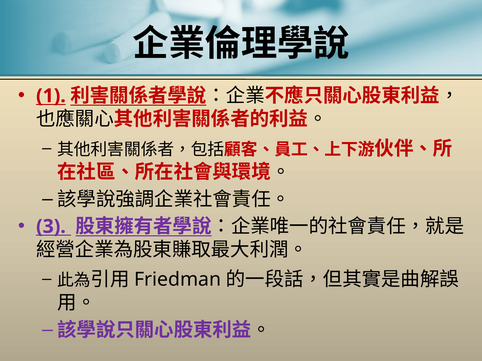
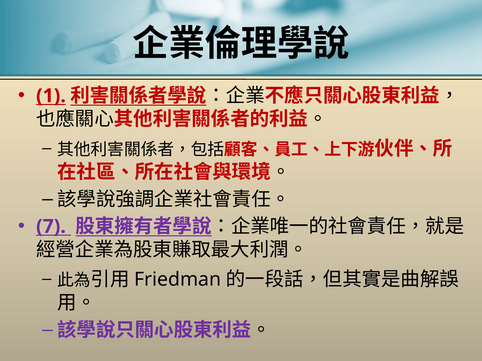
3: 3 -> 7
